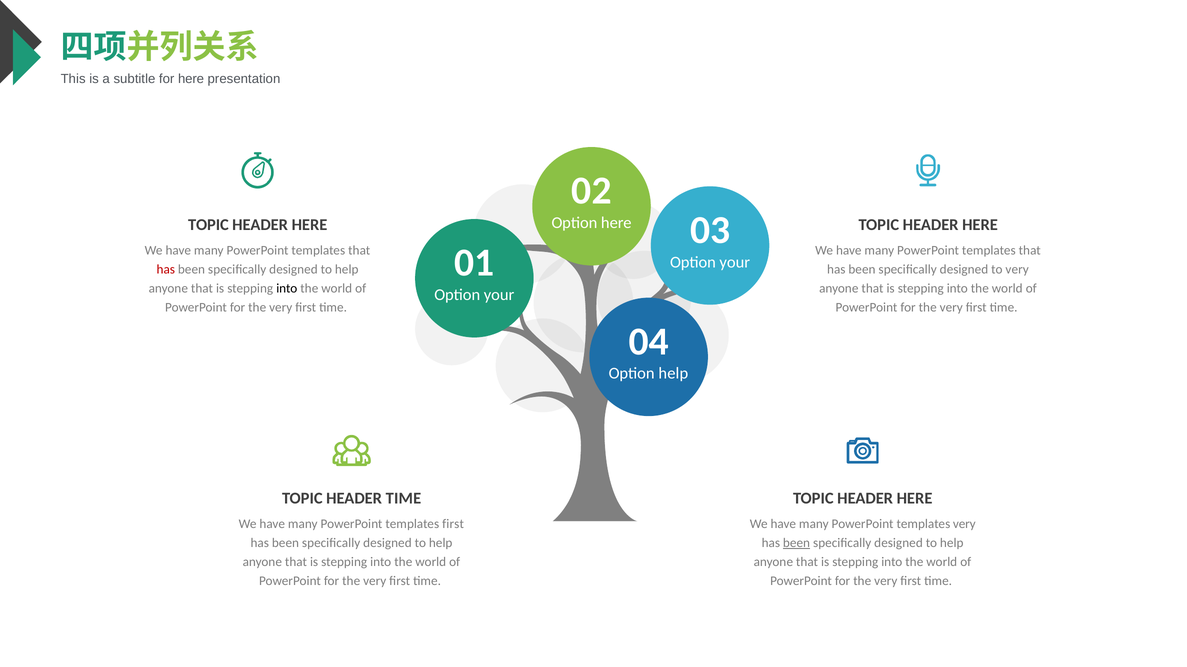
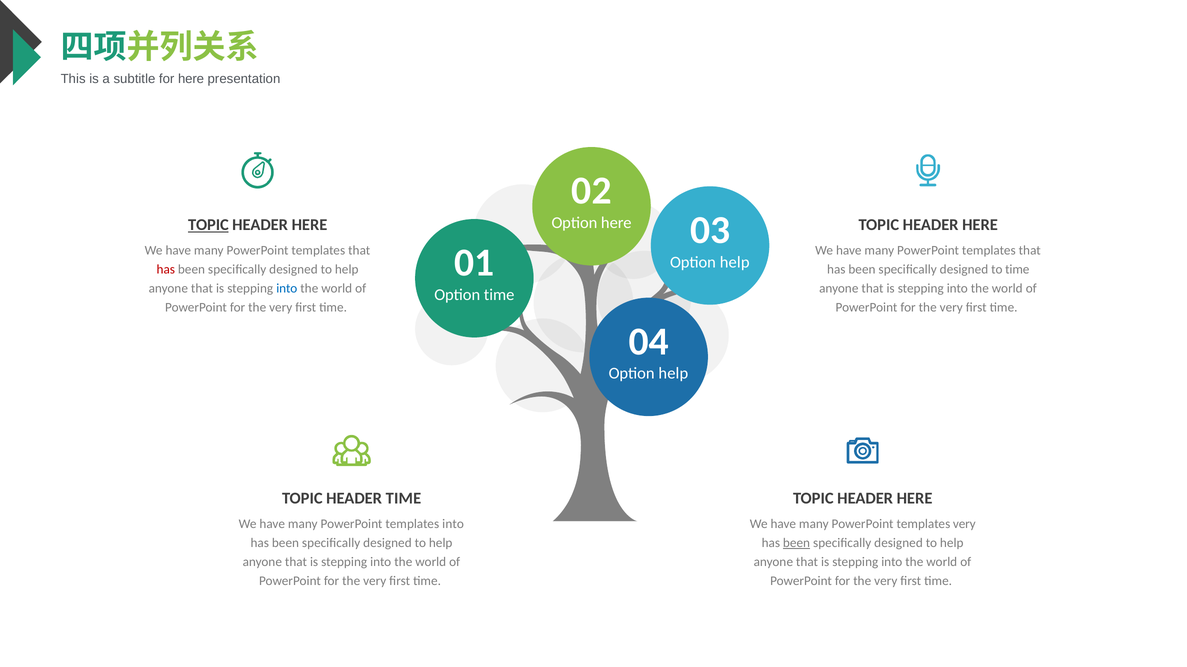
TOPIC at (208, 225) underline: none -> present
your at (735, 262): your -> help
to very: very -> time
into at (287, 288) colour: black -> blue
your at (499, 295): your -> time
templates first: first -> into
